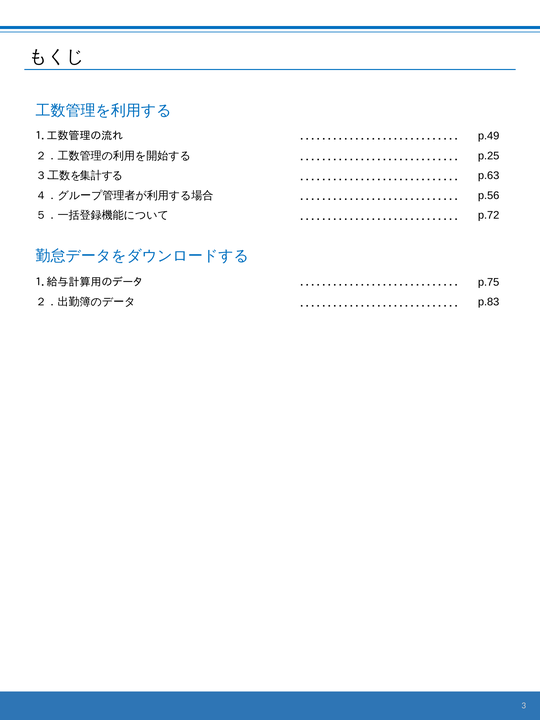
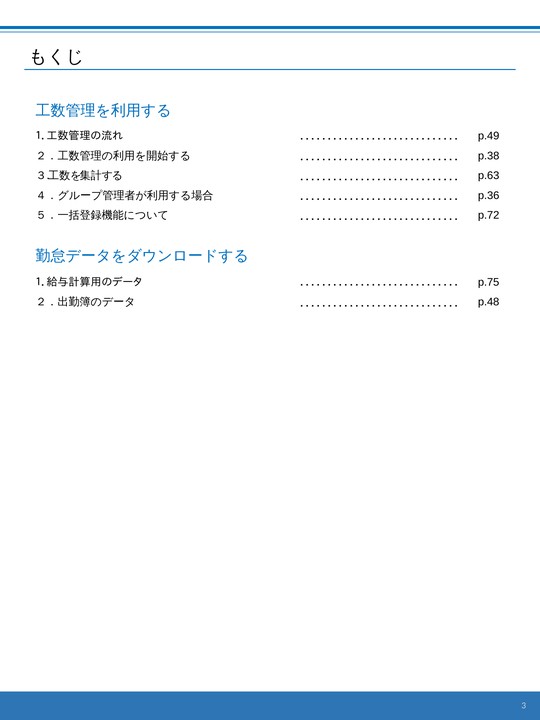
p.25: p.25 -> p.38
p.56: p.56 -> p.36
p.83: p.83 -> p.48
